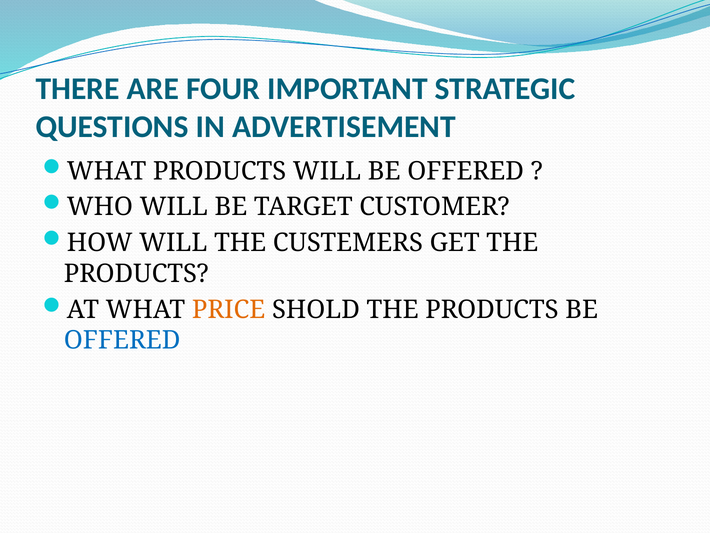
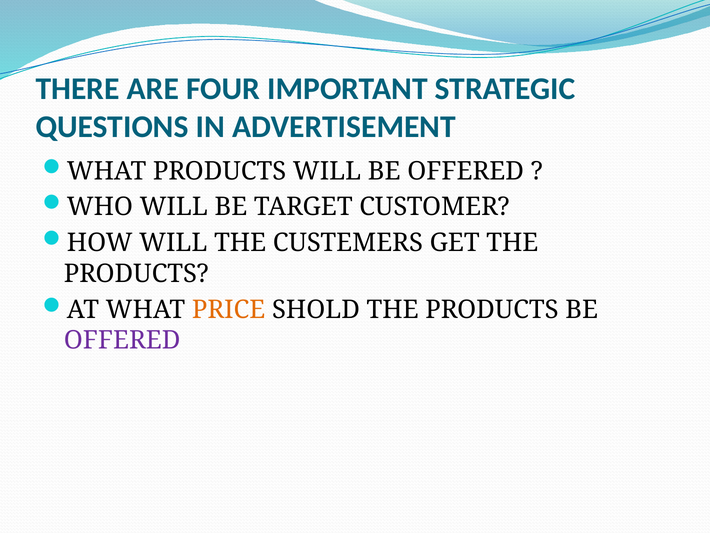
OFFERED at (122, 340) colour: blue -> purple
